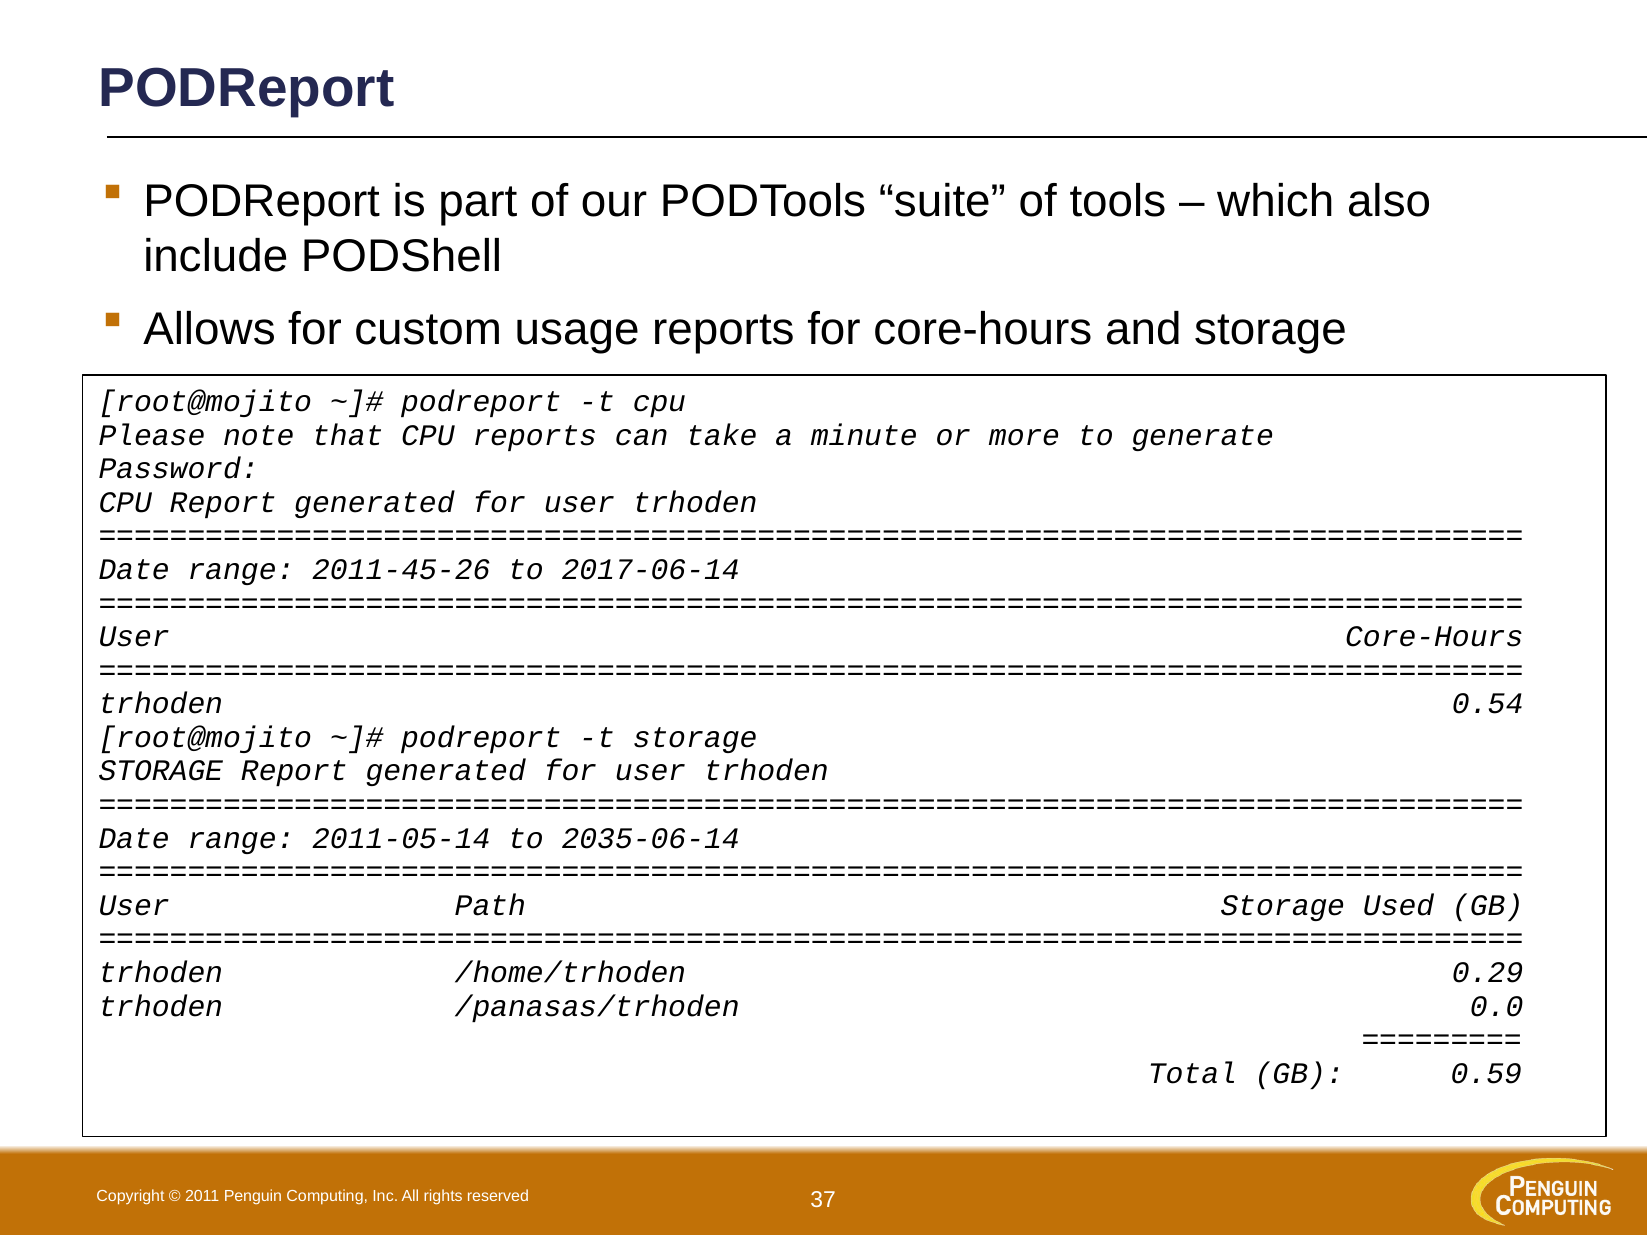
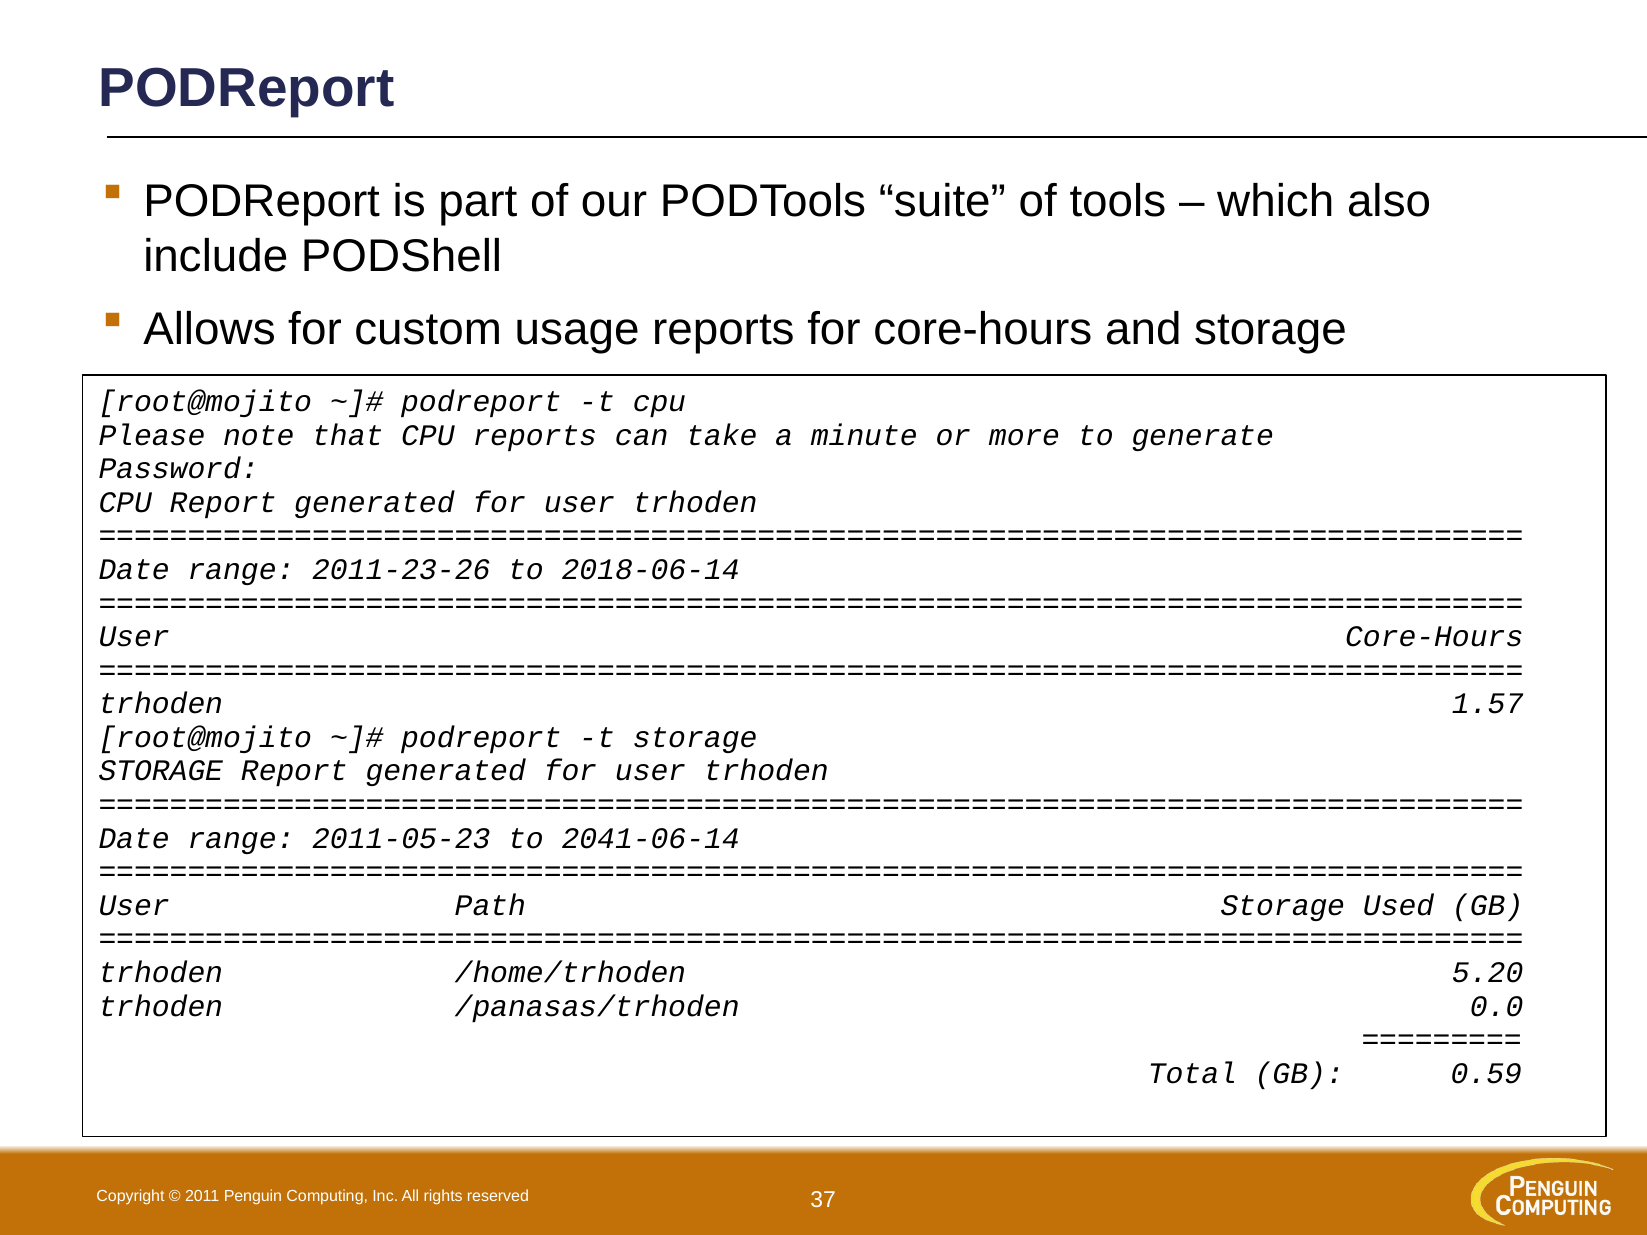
2011-45-26: 2011-45-26 -> 2011-23-26
2017-06-14: 2017-06-14 -> 2018-06-14
0.54: 0.54 -> 1.57
2011-05-14: 2011-05-14 -> 2011-05-23
2035-06-14: 2035-06-14 -> 2041-06-14
0.29: 0.29 -> 5.20
